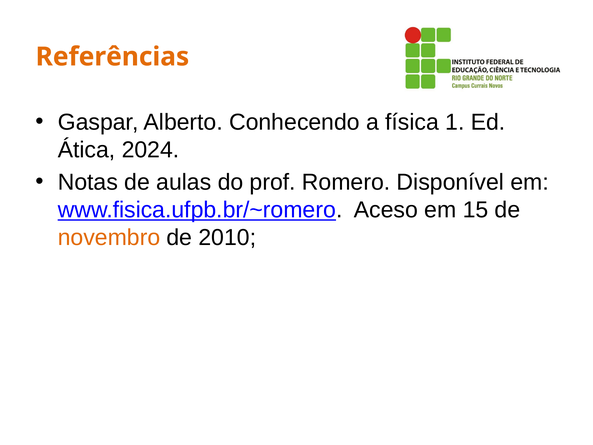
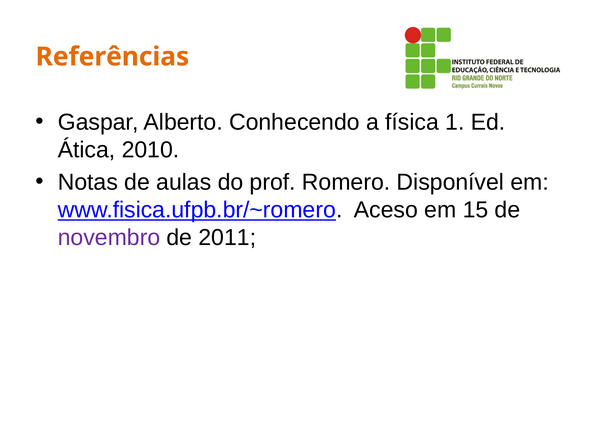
2024: 2024 -> 2010
novembro colour: orange -> purple
2010: 2010 -> 2011
